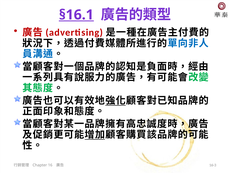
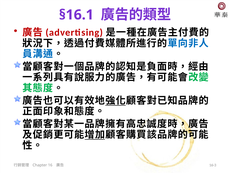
§16.1 underline: present -> none
